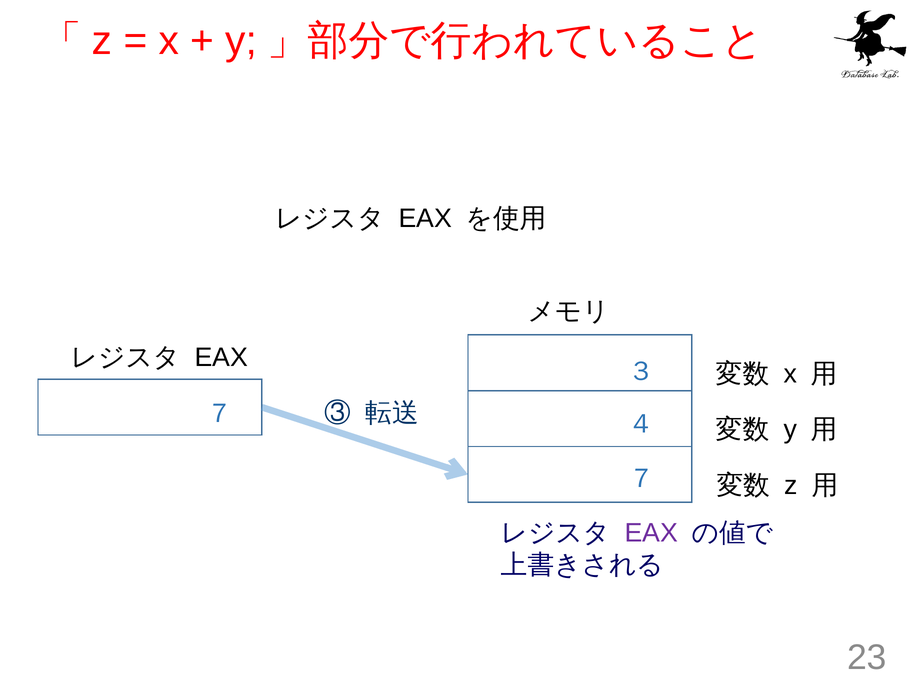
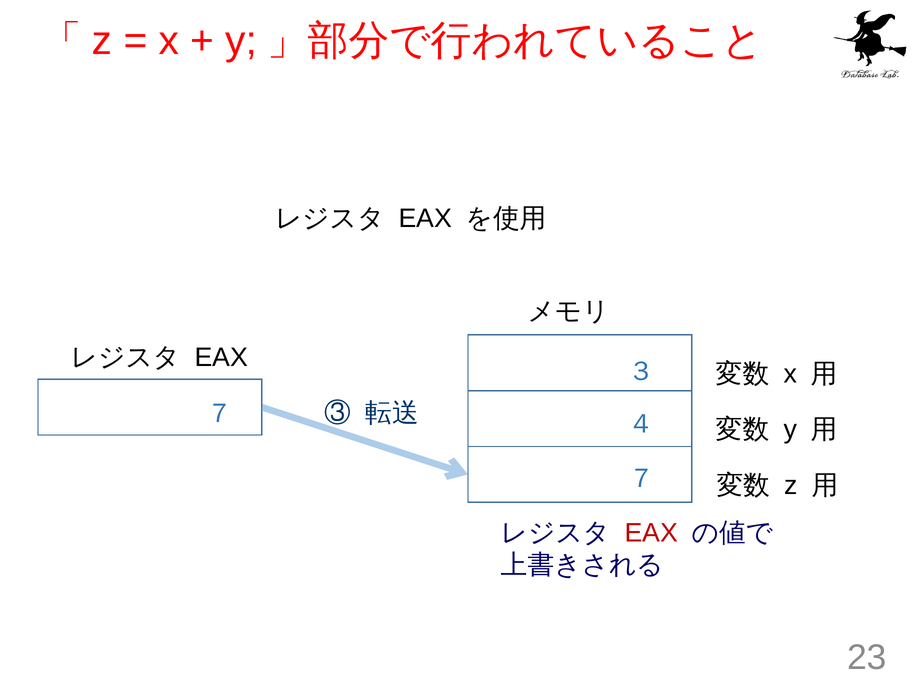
EAX at (651, 533) colour: purple -> red
